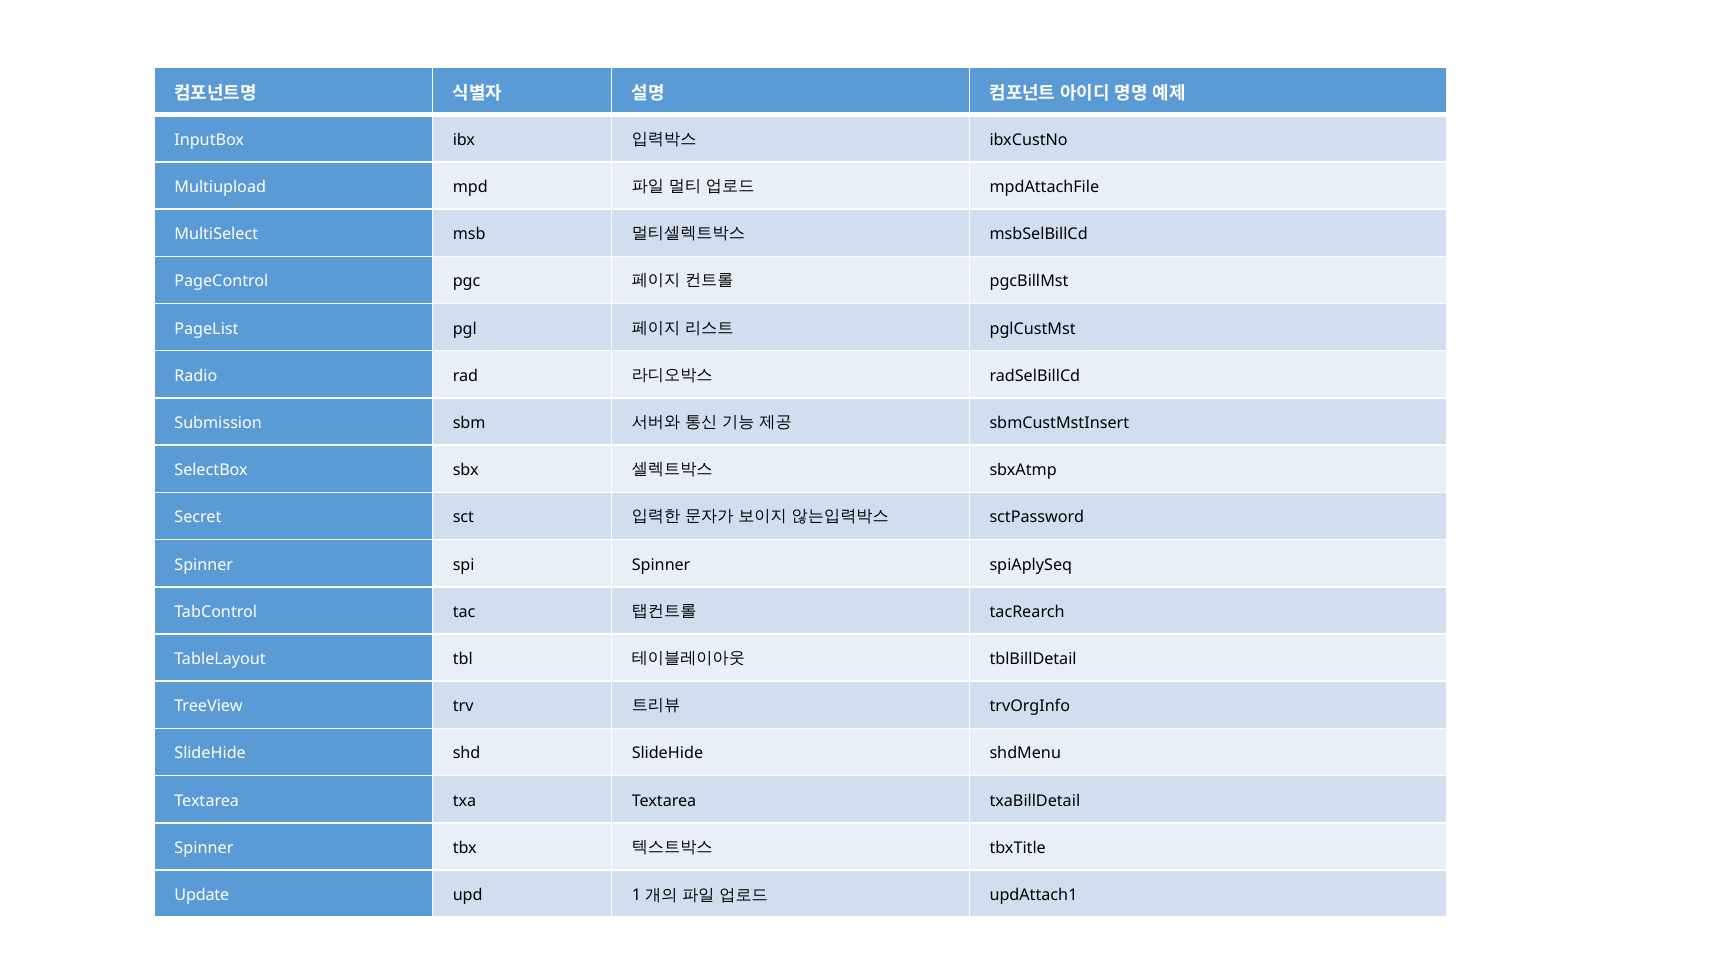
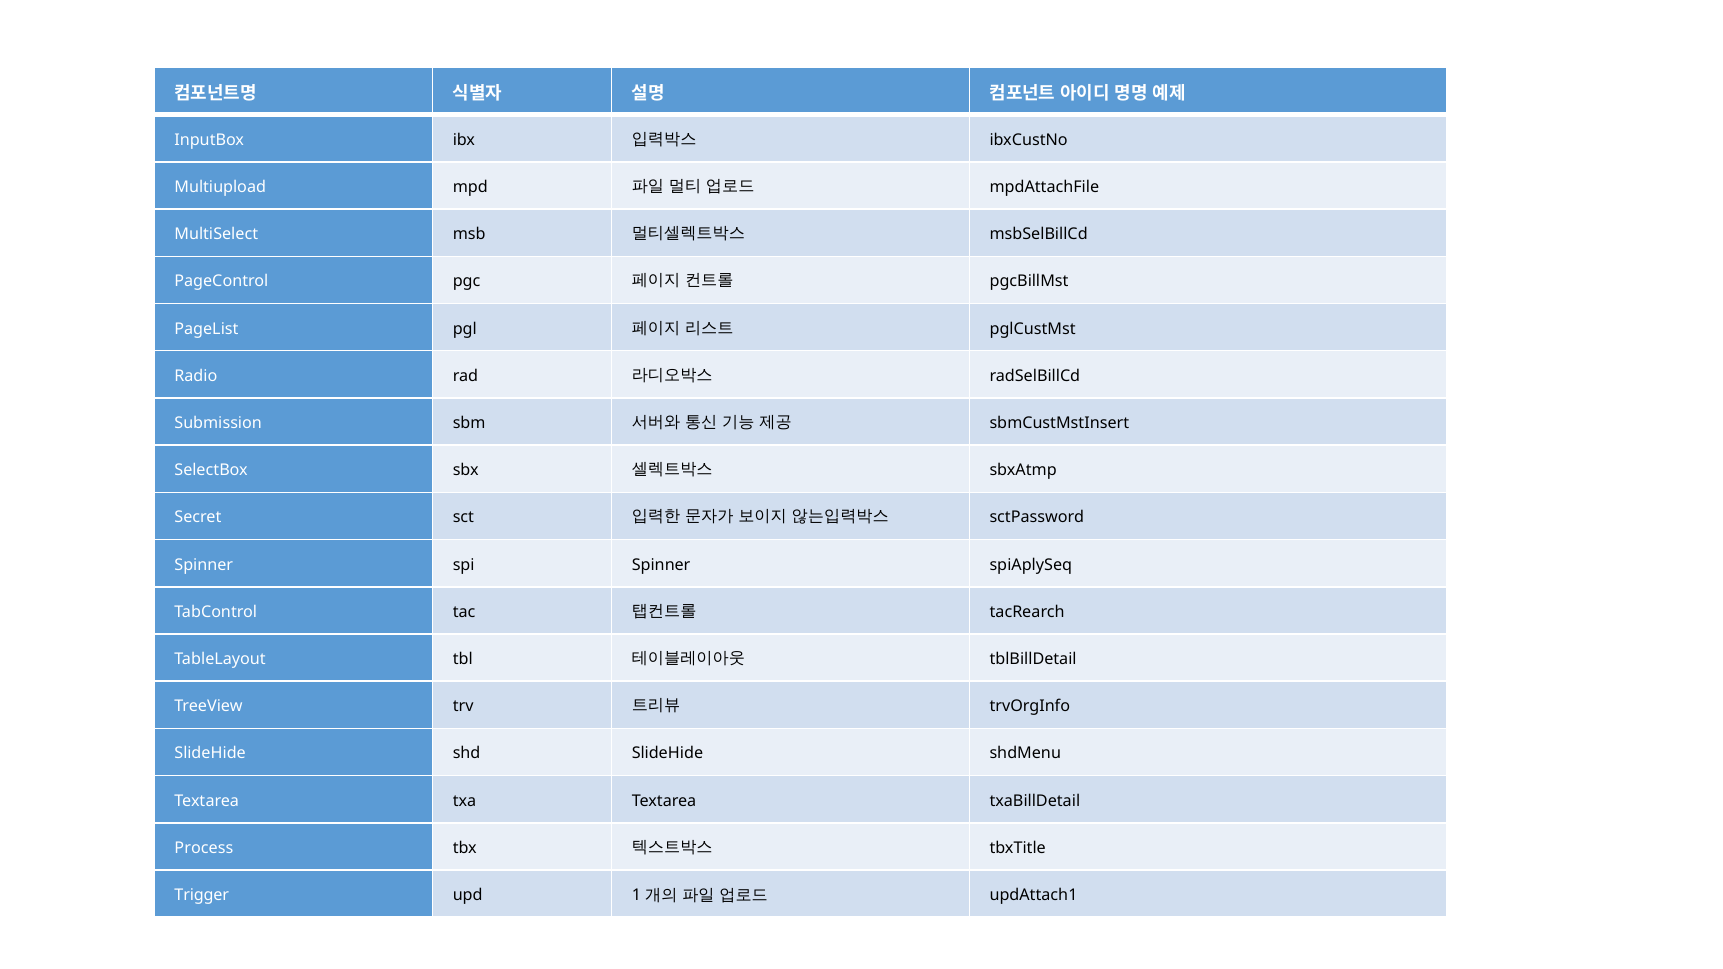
Spinner at (204, 848): Spinner -> Process
Update: Update -> Trigger
